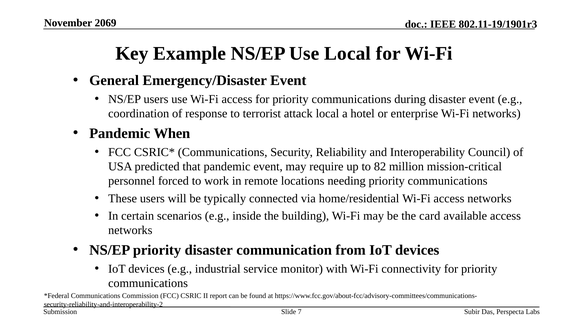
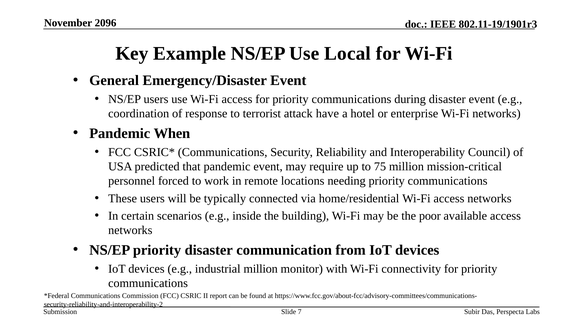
2069: 2069 -> 2096
attack local: local -> have
82: 82 -> 75
card: card -> poor
industrial service: service -> million
